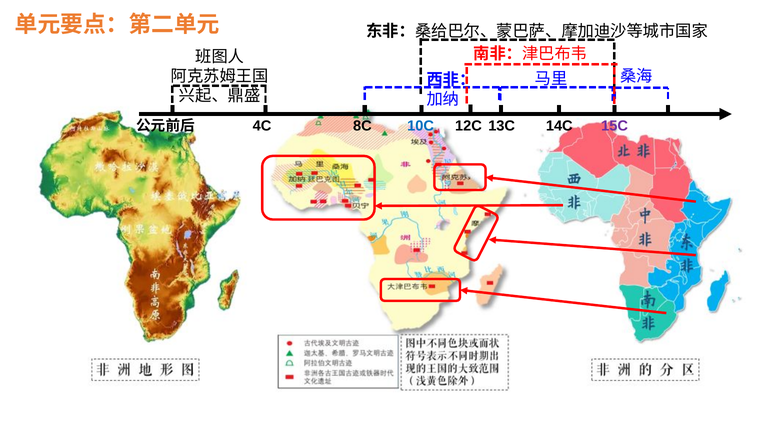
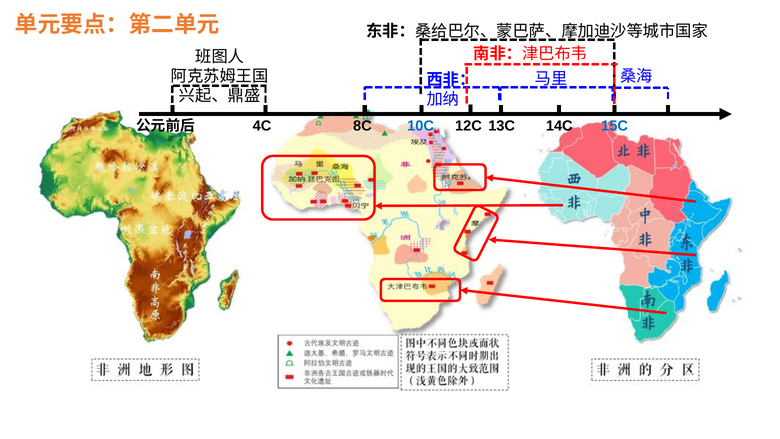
15C colour: purple -> blue
